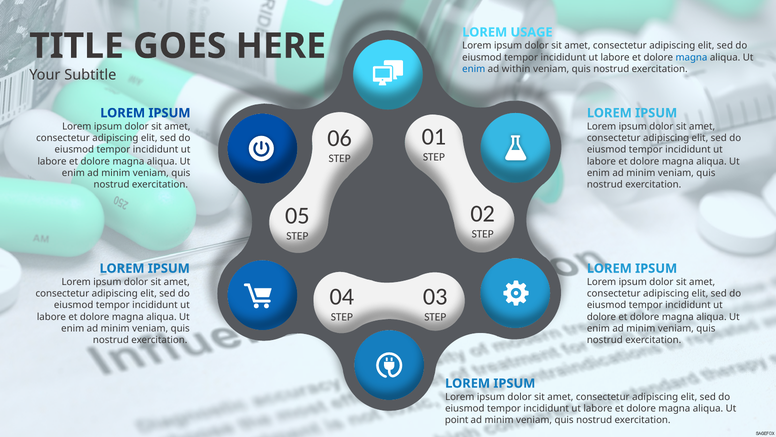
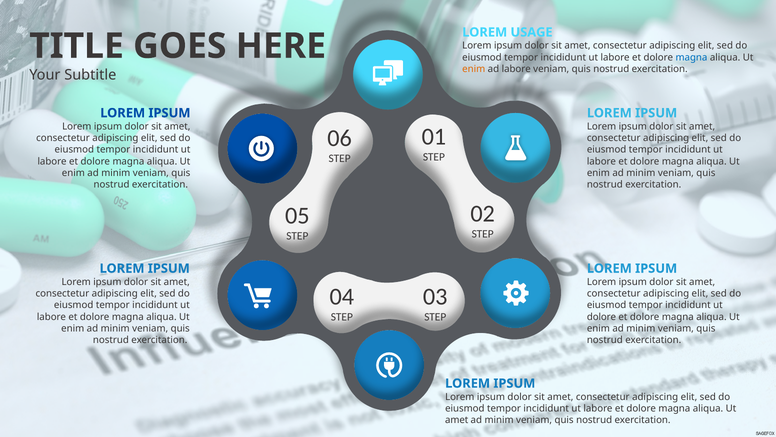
enim at (474, 69) colour: blue -> orange
ad within: within -> labore
point at (457, 420): point -> amet
